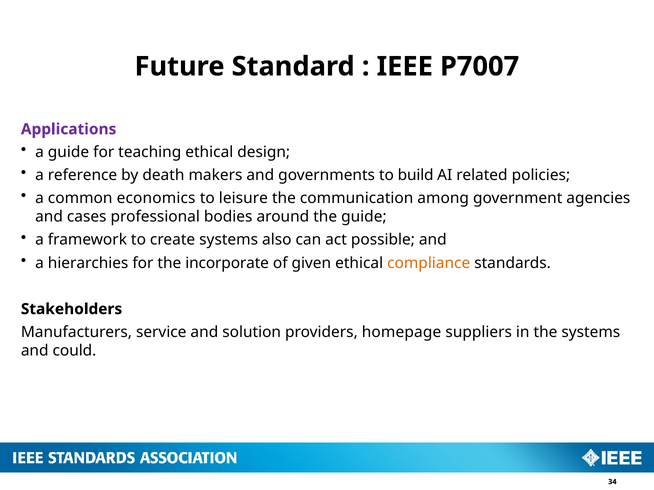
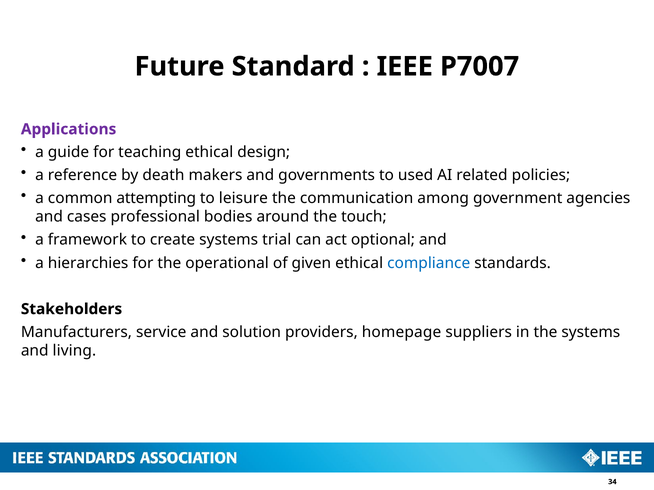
build: build -> used
economics: economics -> attempting
the guide: guide -> touch
also: also -> trial
possible: possible -> optional
incorporate: incorporate -> operational
compliance colour: orange -> blue
could: could -> living
